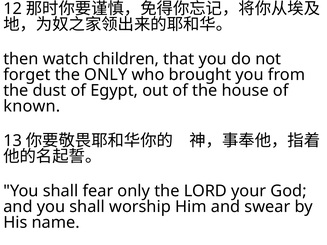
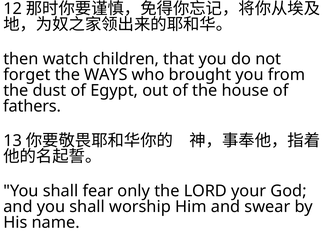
the ONLY: ONLY -> WAYS
known: known -> fathers
